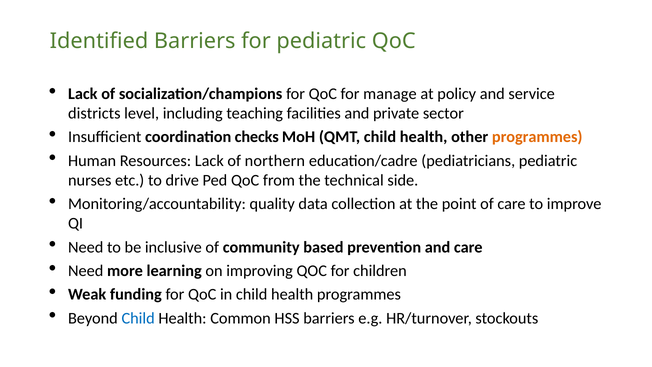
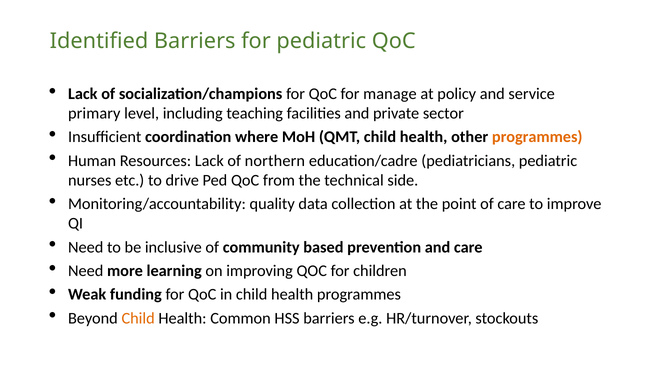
districts: districts -> primary
checks: checks -> where
Child at (138, 318) colour: blue -> orange
